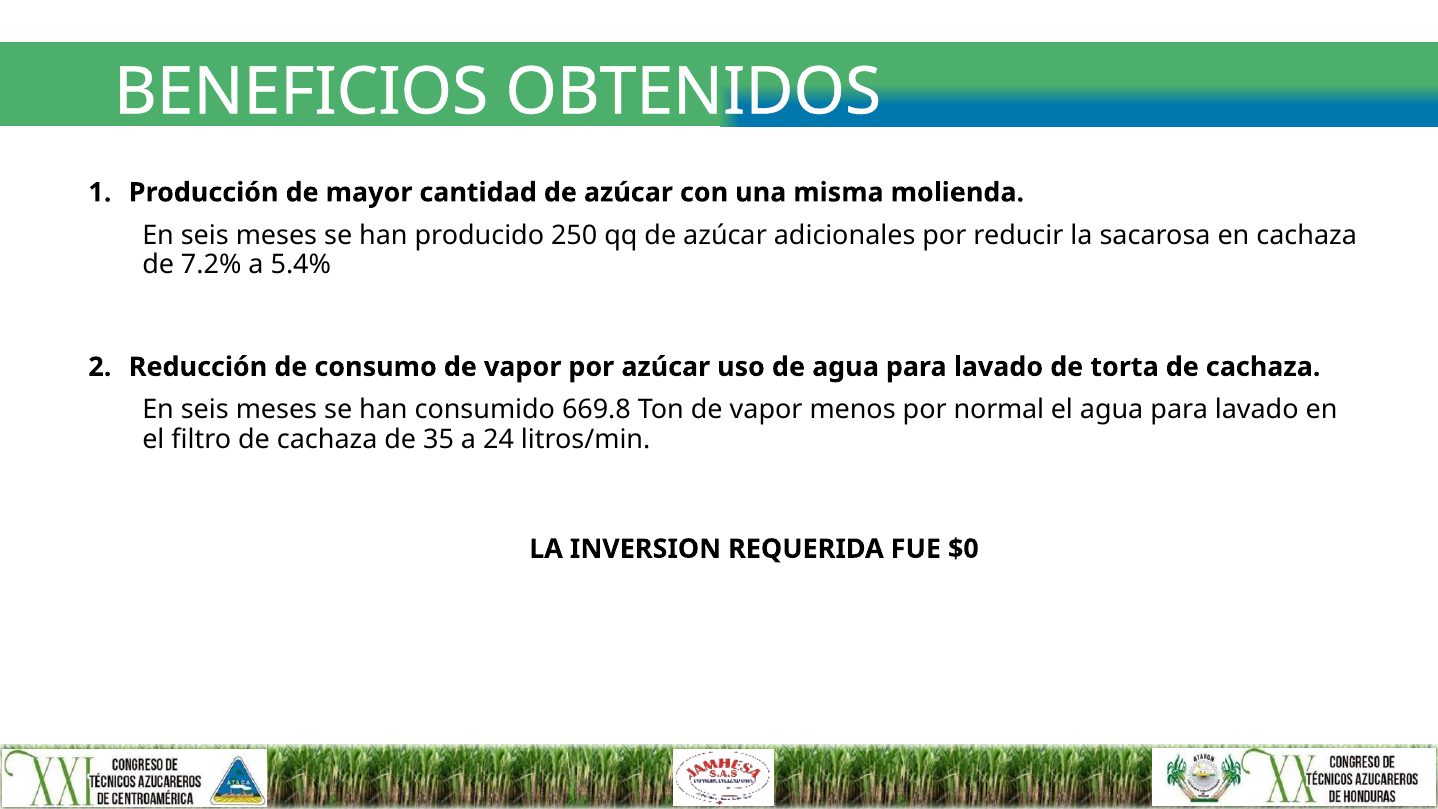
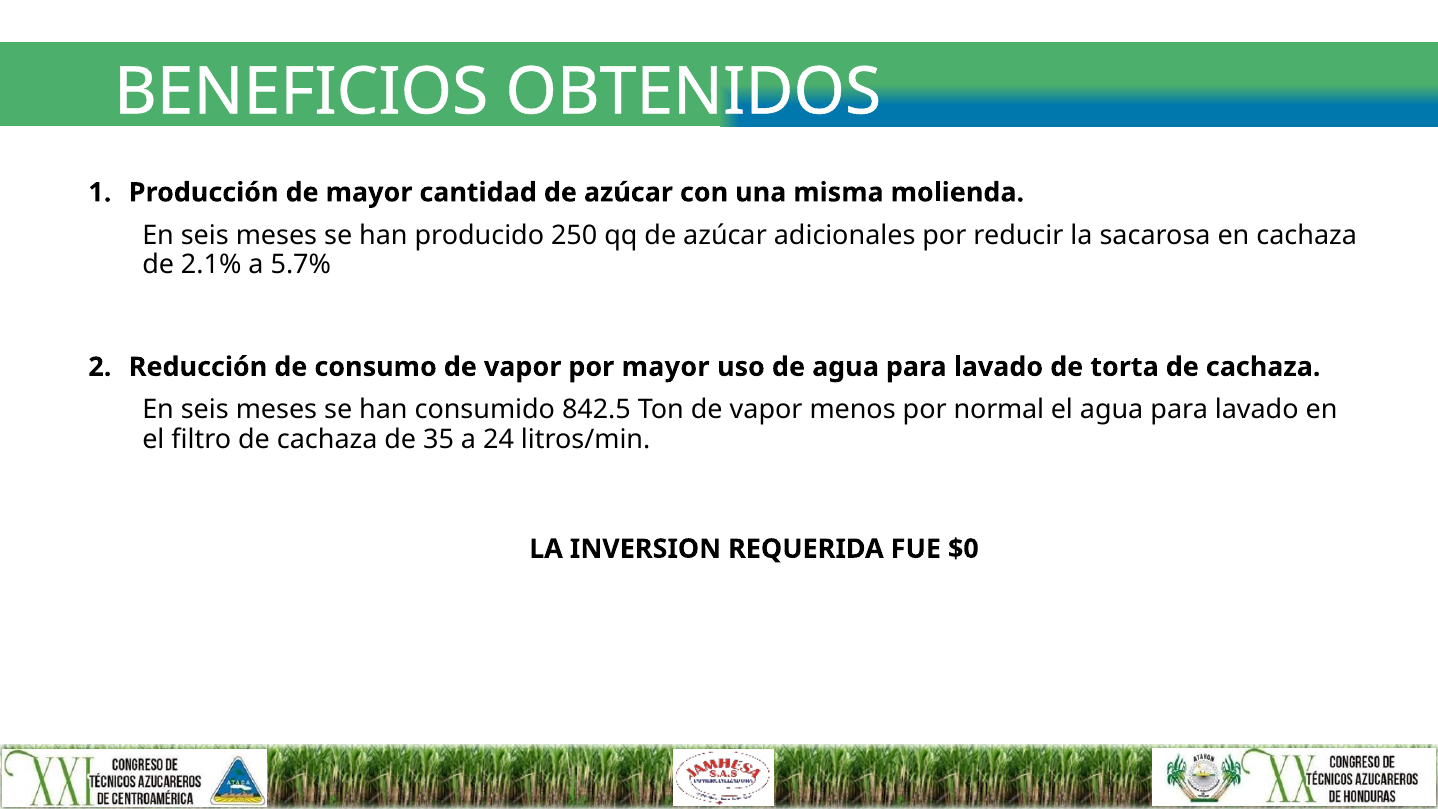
7.2%: 7.2% -> 2.1%
5.4%: 5.4% -> 5.7%
por azúcar: azúcar -> mayor
669.8: 669.8 -> 842.5
